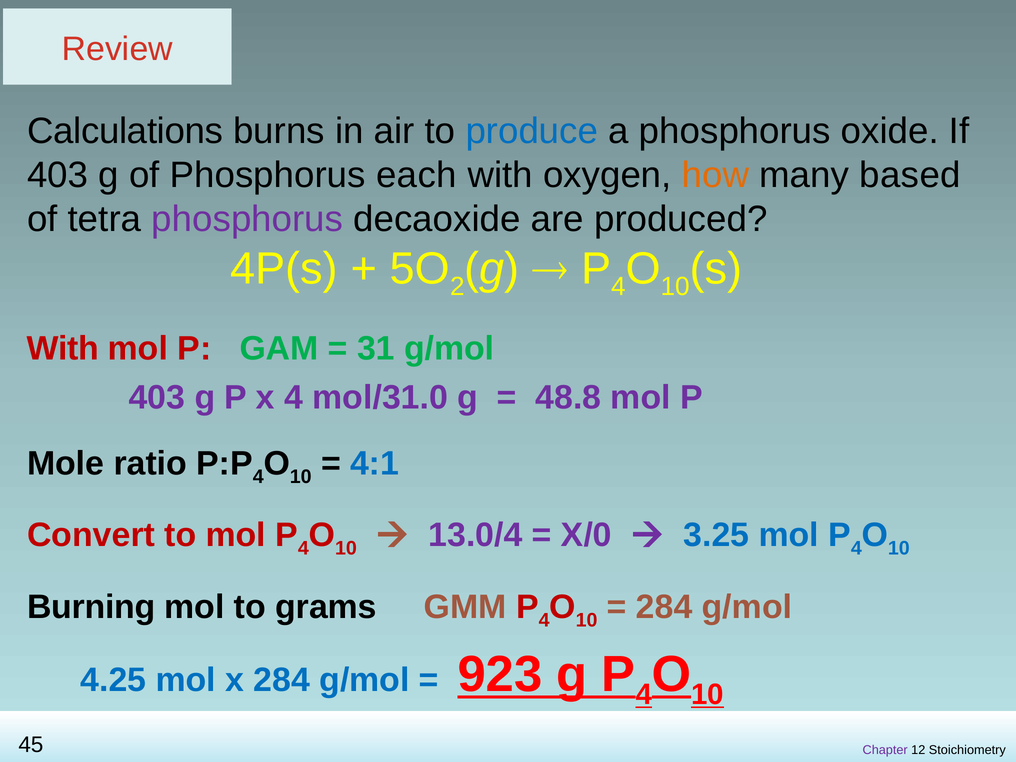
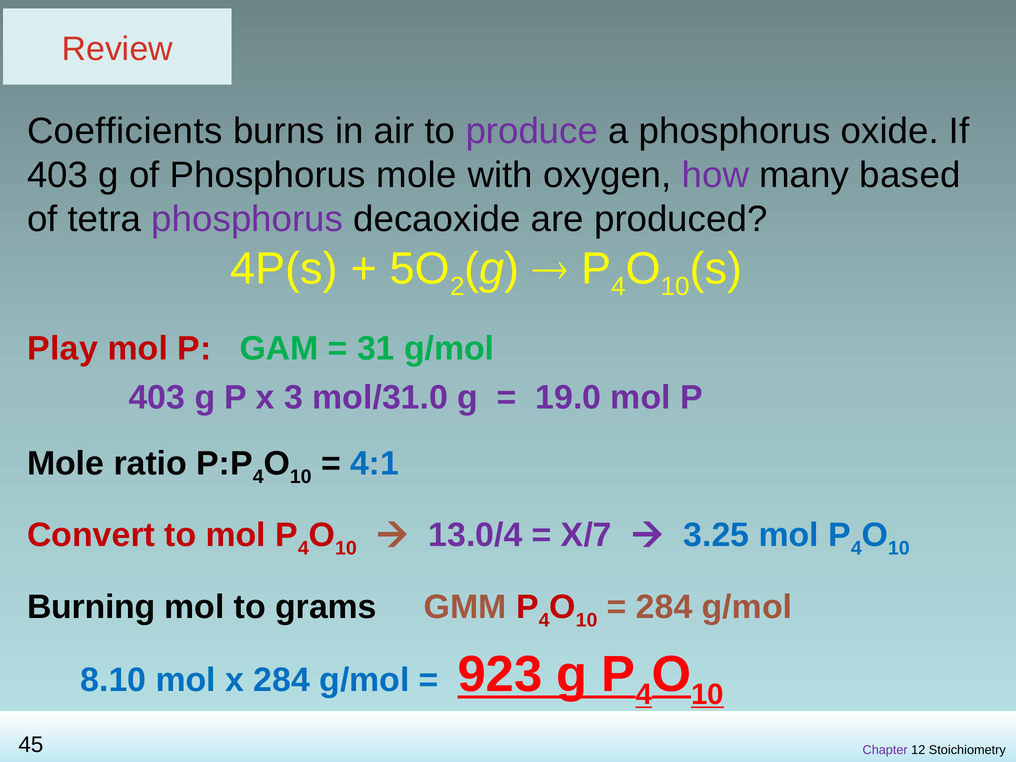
Calculations: Calculations -> Coefficients
produce colour: blue -> purple
Phosphorus each: each -> mole
how colour: orange -> purple
With at (63, 348): With -> Play
x 4: 4 -> 3
48.8: 48.8 -> 19.0
X/0: X/0 -> X/7
4.25: 4.25 -> 8.10
